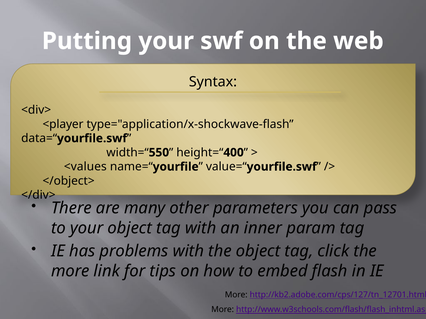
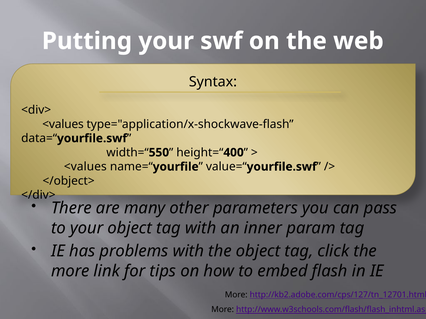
<player at (63, 124): <player -> <values
